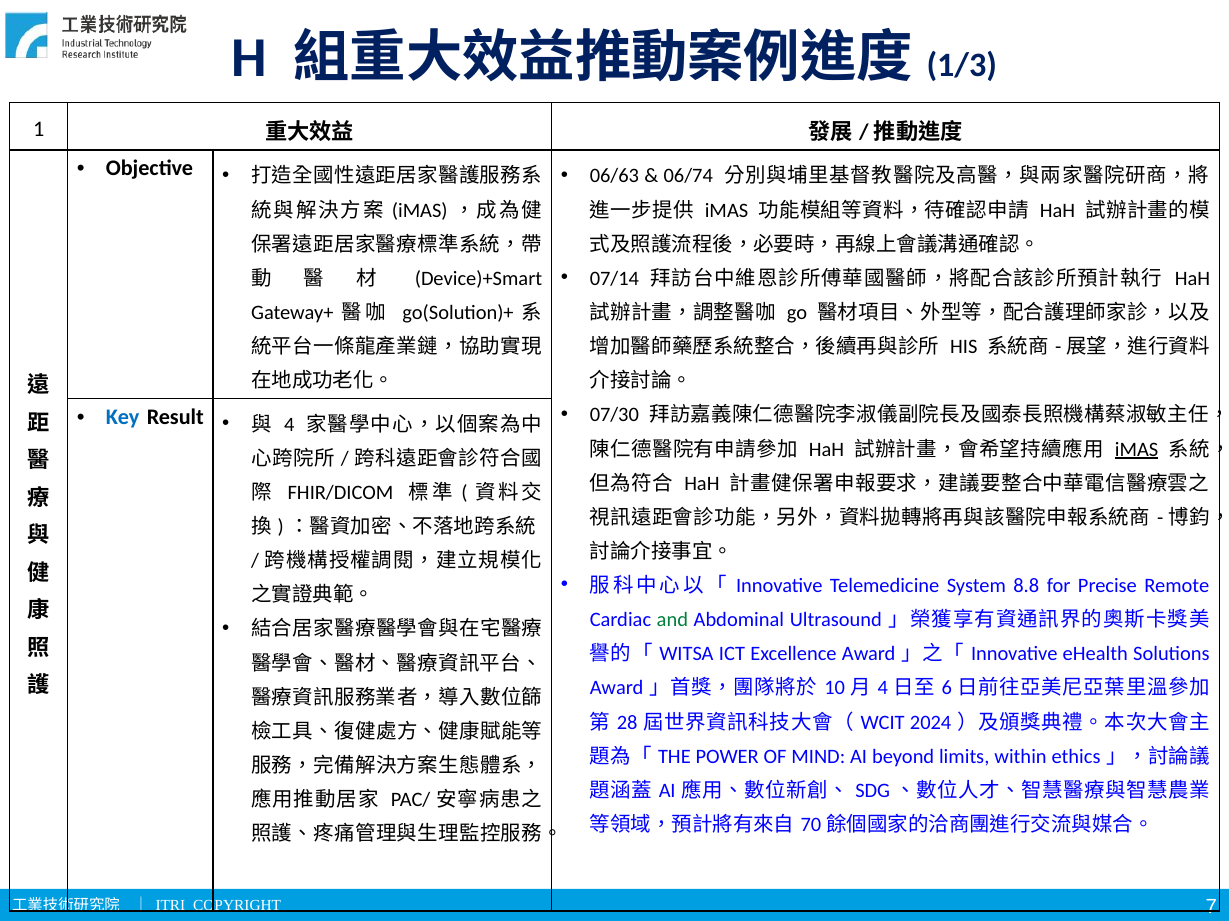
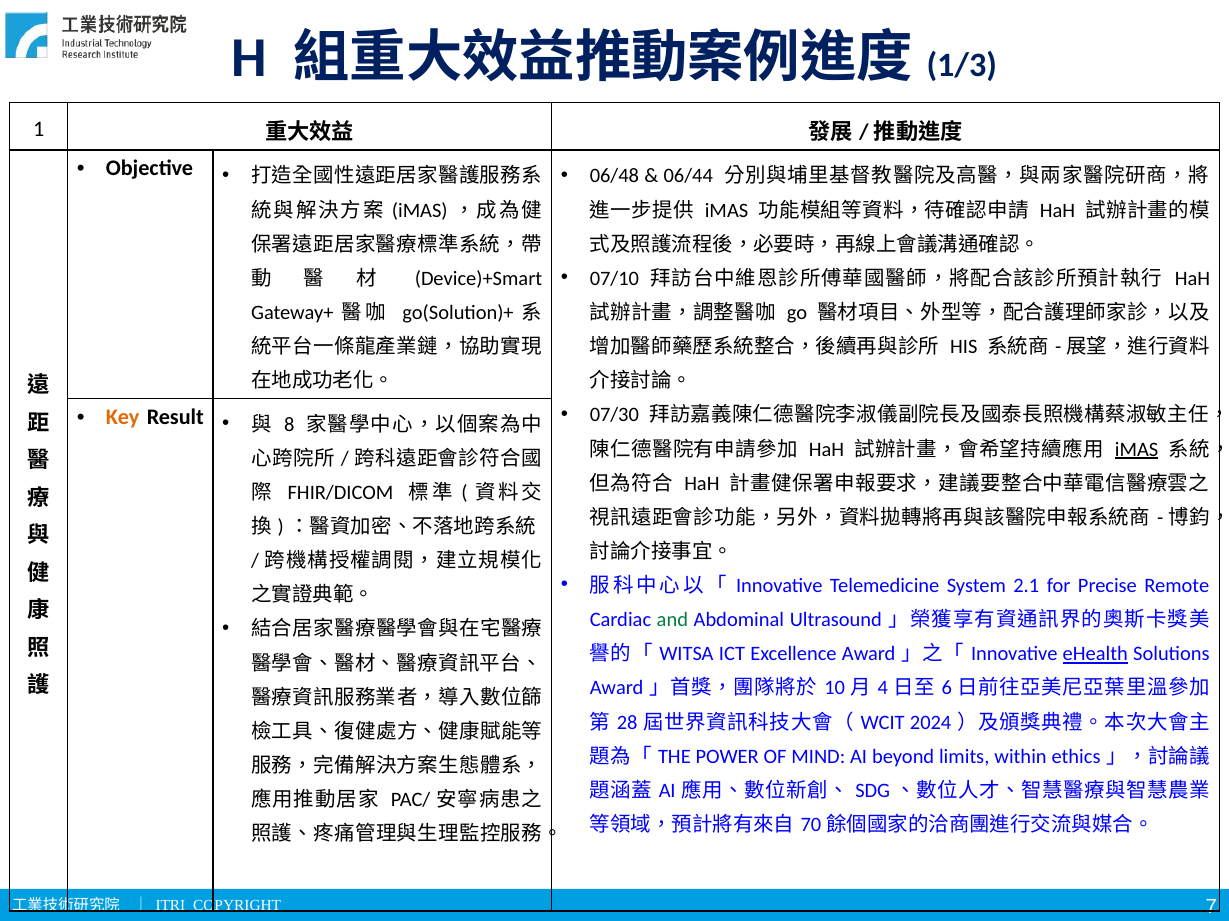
06/63: 06/63 -> 06/48
06/74: 06/74 -> 06/44
07/14: 07/14 -> 07/10
Key colour: blue -> orange
4 at (289, 425): 4 -> 8
8.8: 8.8 -> 2.1
eHealth underline: none -> present
